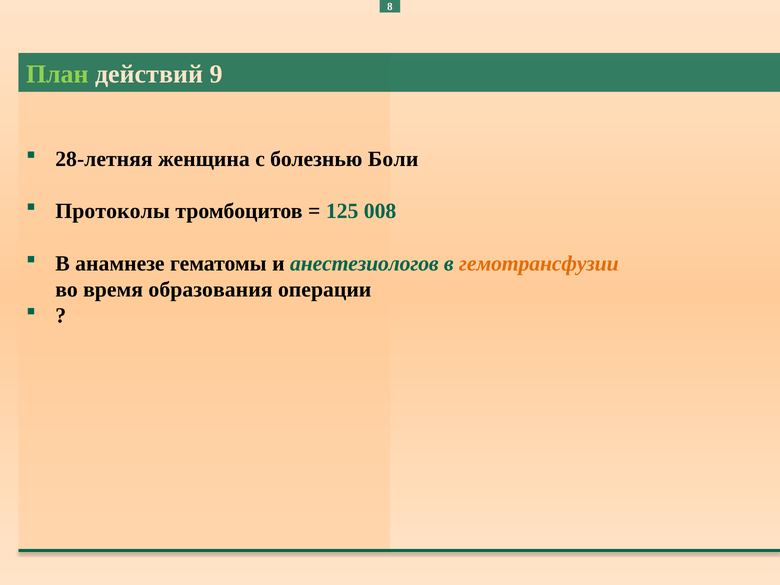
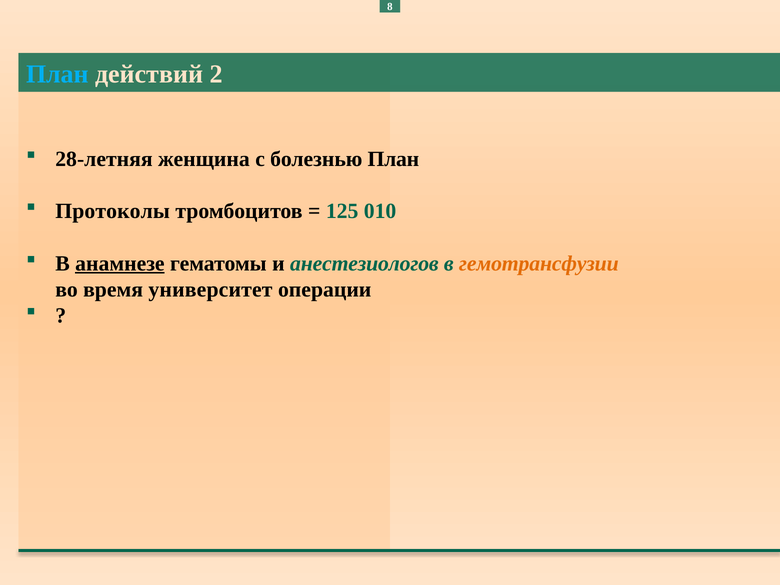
План at (57, 74) colour: light green -> light blue
9: 9 -> 2
болезнью Боли: Боли -> План
008: 008 -> 010
анамнезе underline: none -> present
образования: образования -> университет
